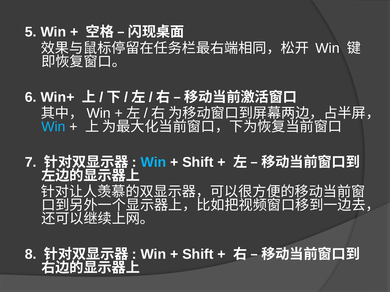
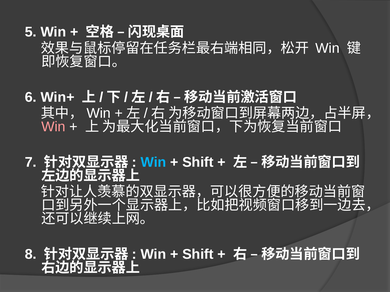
Win at (53, 127) colour: light blue -> pink
